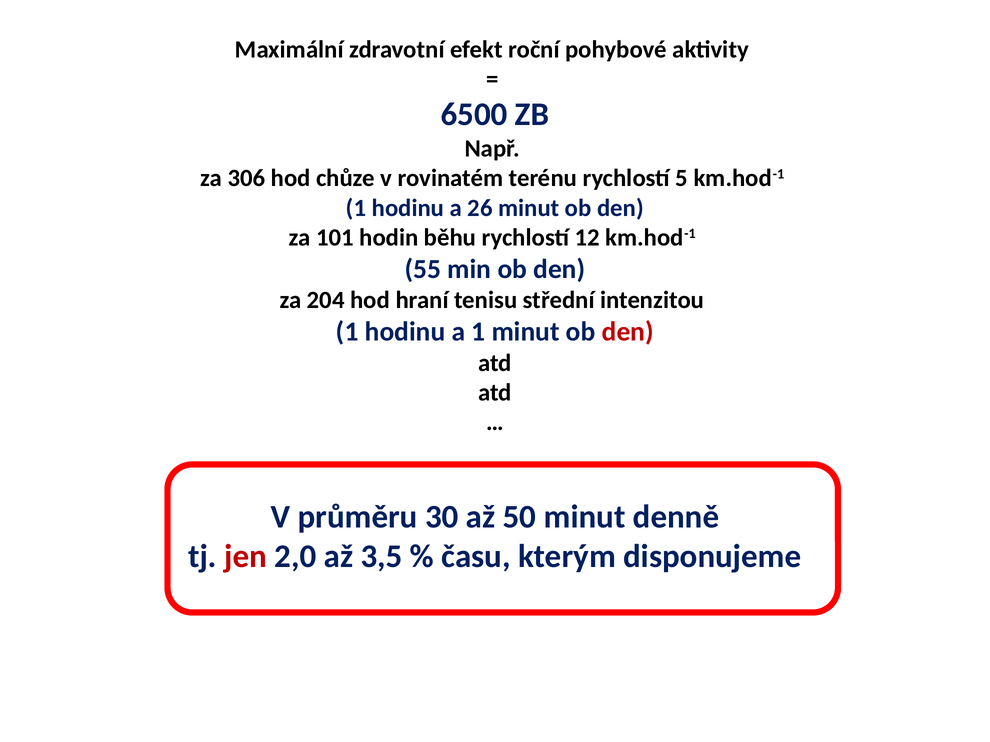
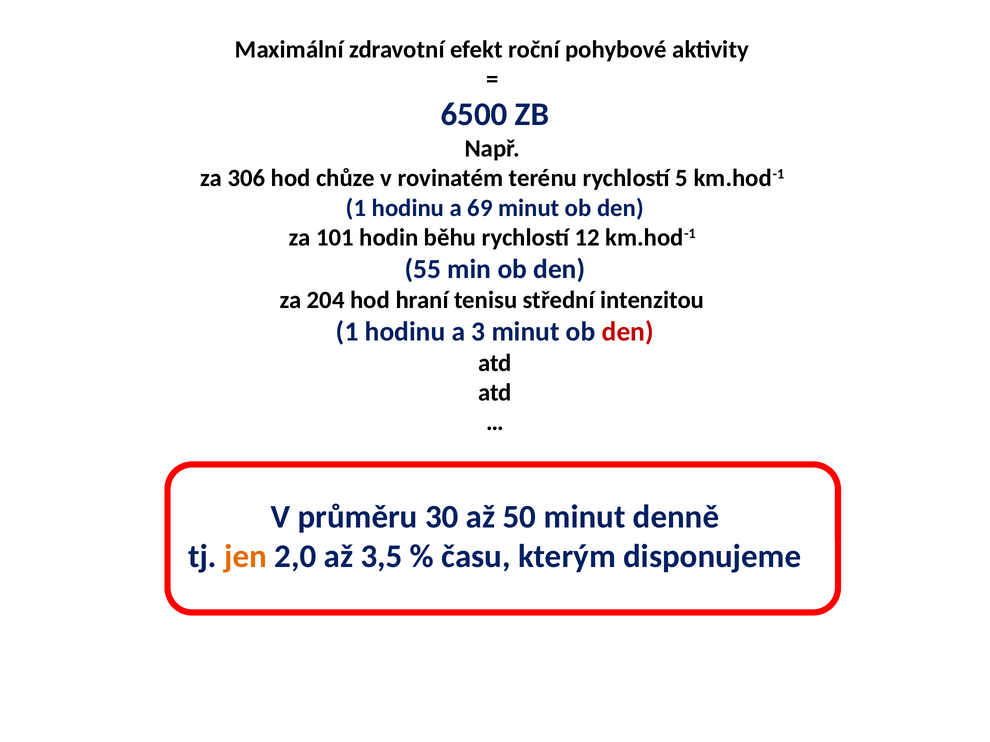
26: 26 -> 69
a 1: 1 -> 3
jen colour: red -> orange
